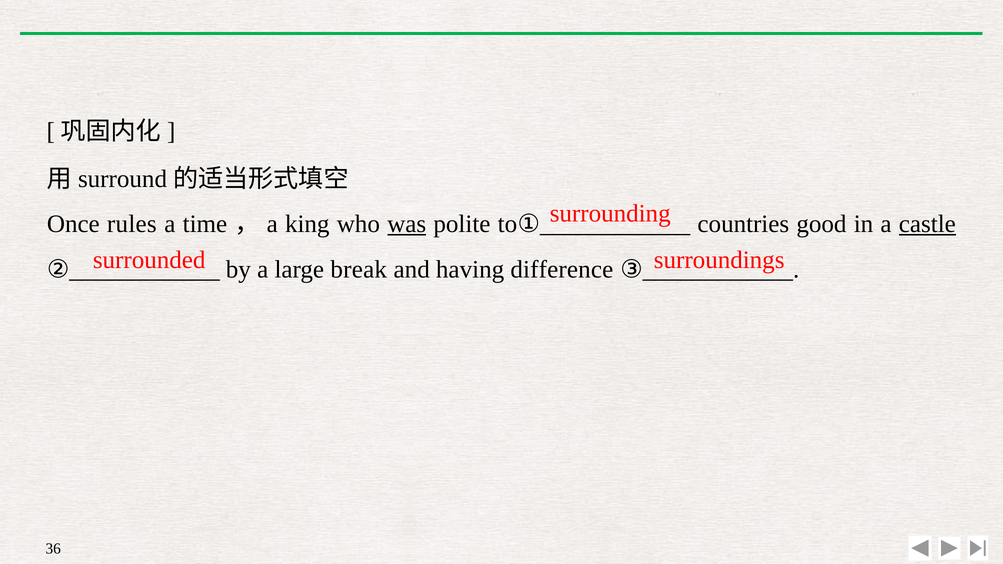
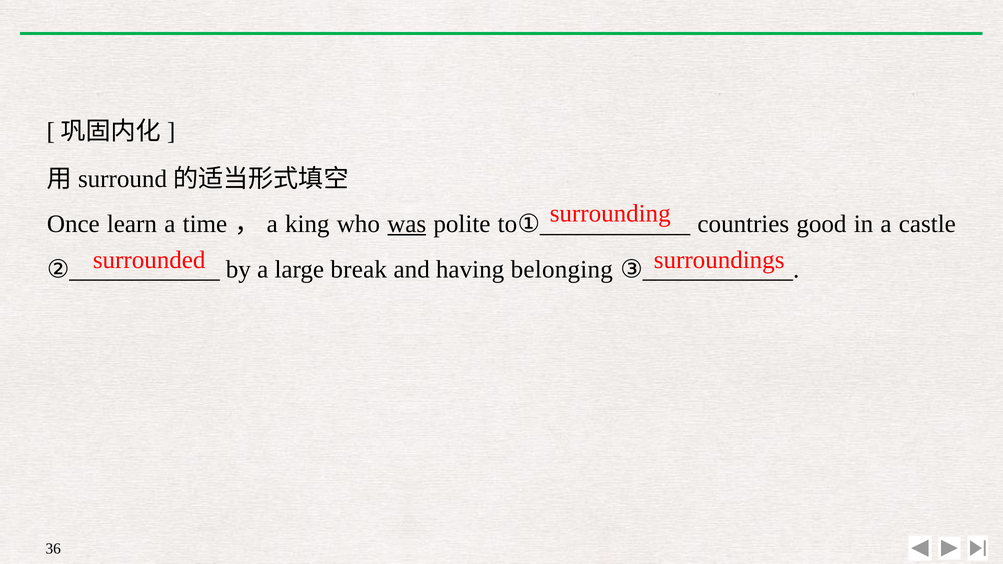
rules: rules -> learn
castle underline: present -> none
difference: difference -> belonging
